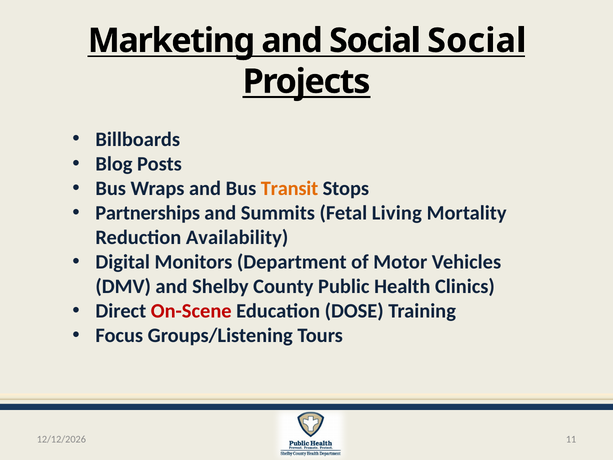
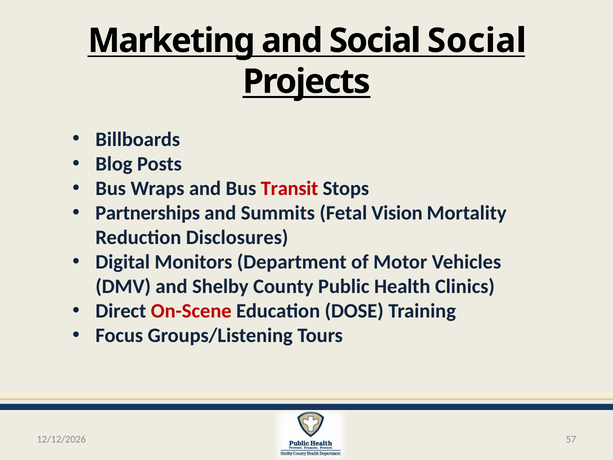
Transit colour: orange -> red
Living: Living -> Vision
Availability: Availability -> Disclosures
11: 11 -> 57
